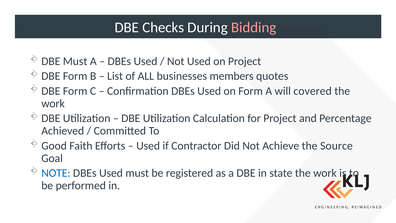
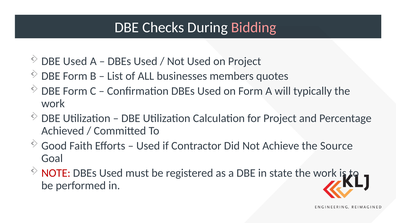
DBE Must: Must -> Used
covered: covered -> typically
NOTE colour: blue -> red
